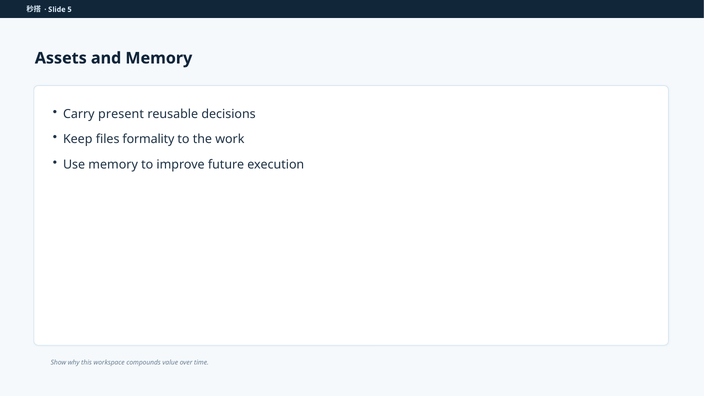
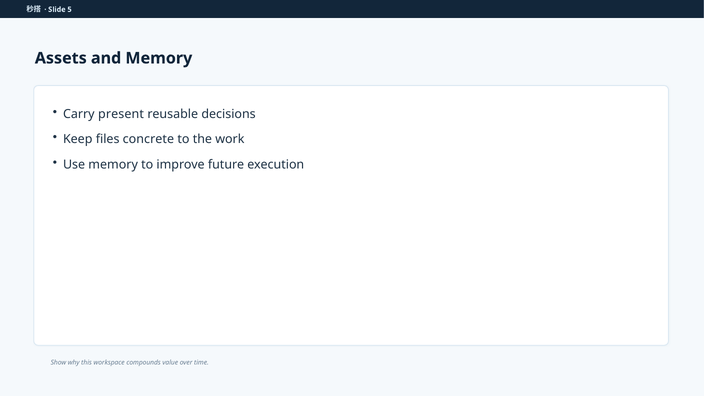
formality: formality -> concrete
